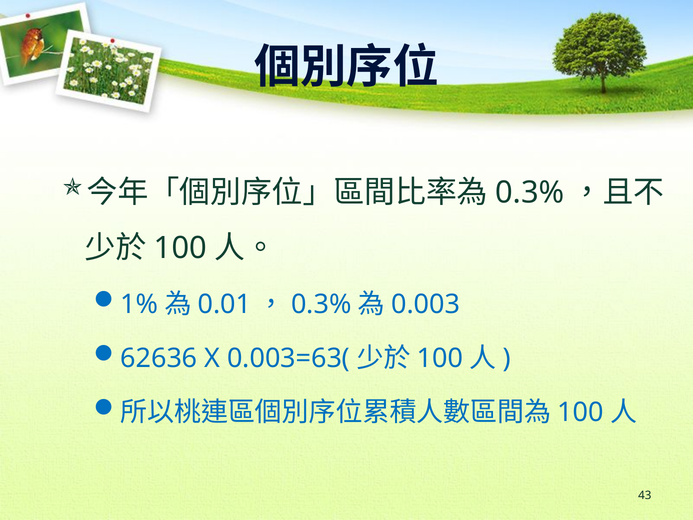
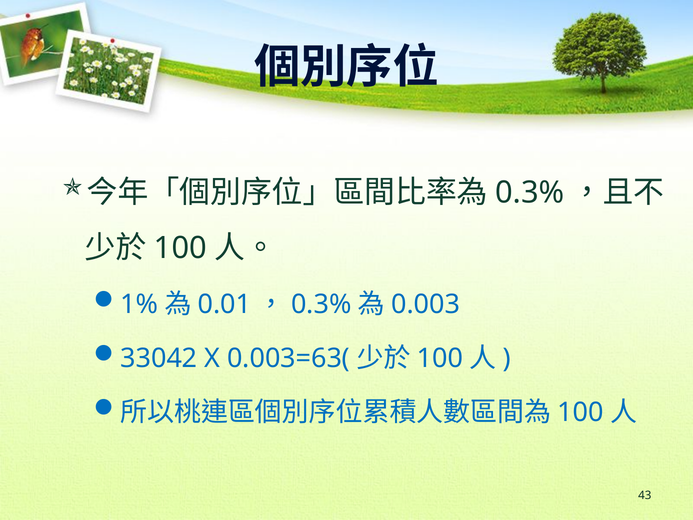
62636: 62636 -> 33042
